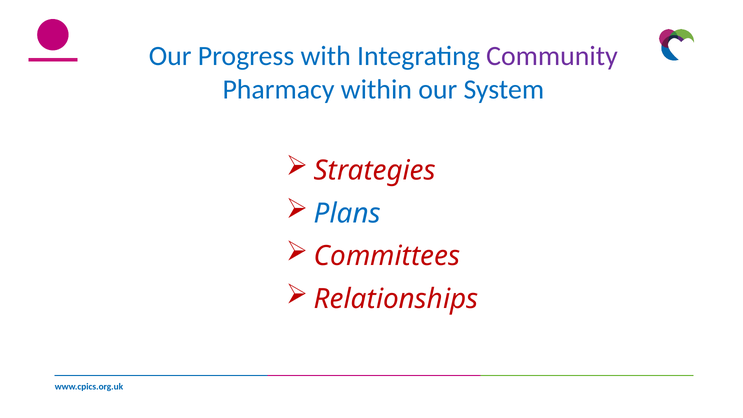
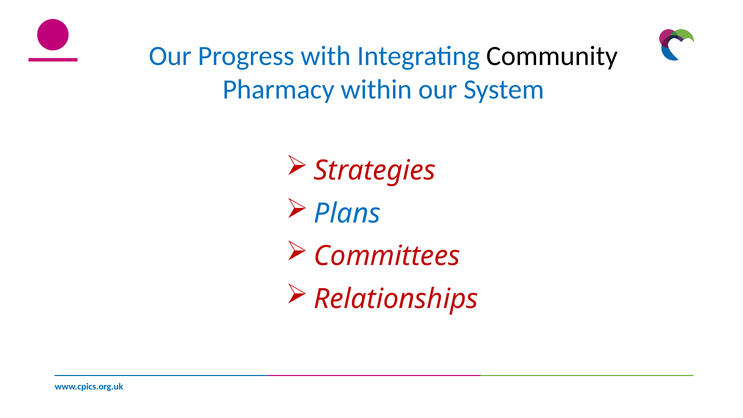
Community colour: purple -> black
